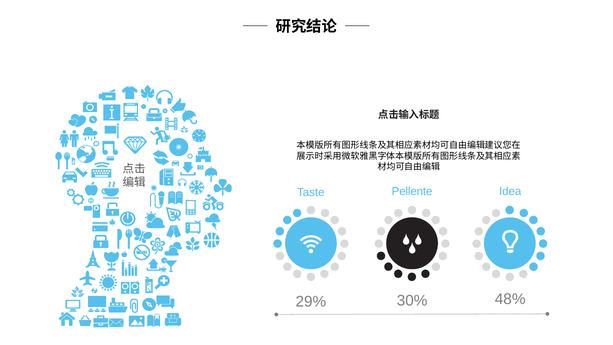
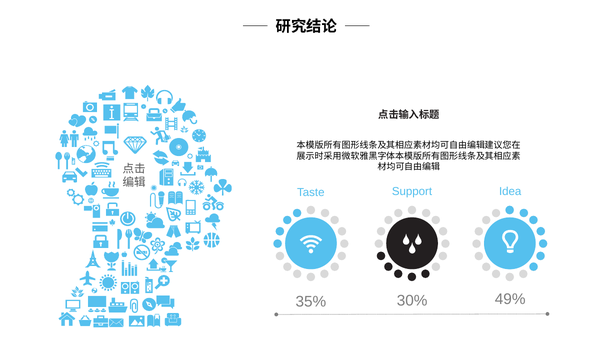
Pellente: Pellente -> Support
29%: 29% -> 35%
48%: 48% -> 49%
